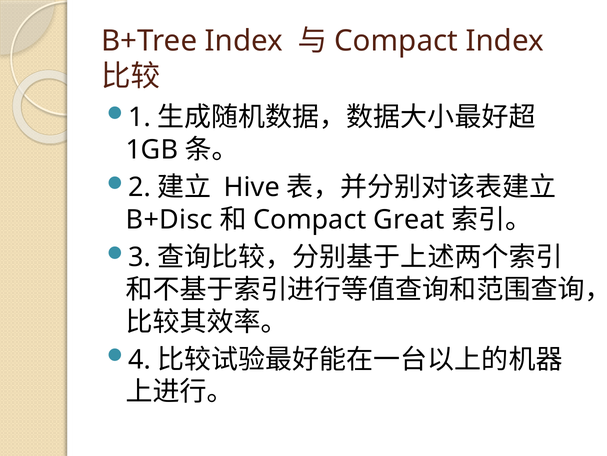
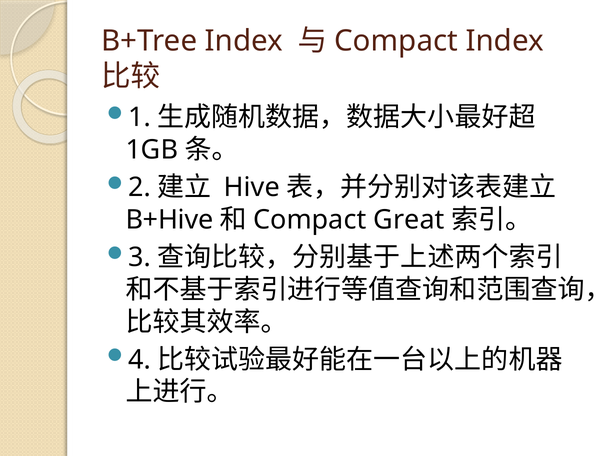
B+Disc: B+Disc -> B+Hive
